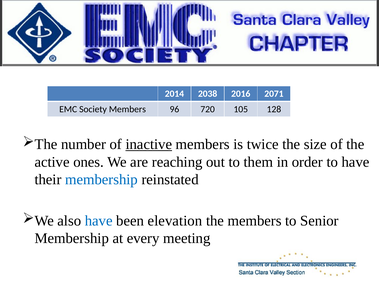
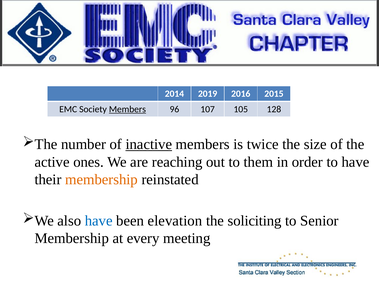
2038: 2038 -> 2019
2071: 2071 -> 2015
Members at (127, 109) underline: none -> present
720: 720 -> 107
membership at (102, 180) colour: blue -> orange
the members: members -> soliciting
